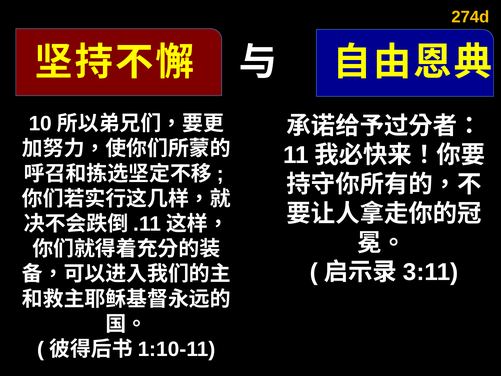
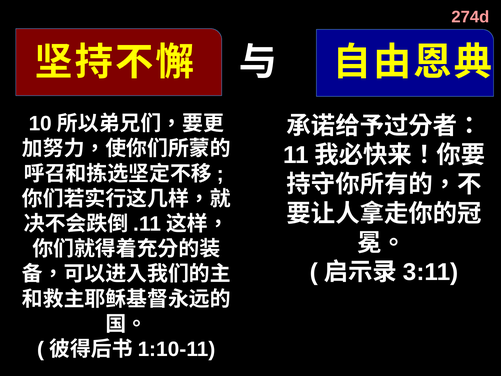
274d colour: yellow -> pink
